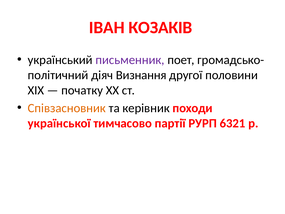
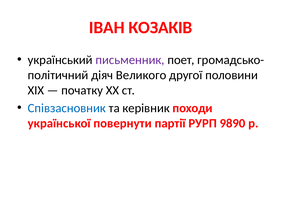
Визнання: Визнання -> Великого
Співзасновник colour: orange -> blue
тимчасово: тимчасово -> повернути
6321: 6321 -> 9890
